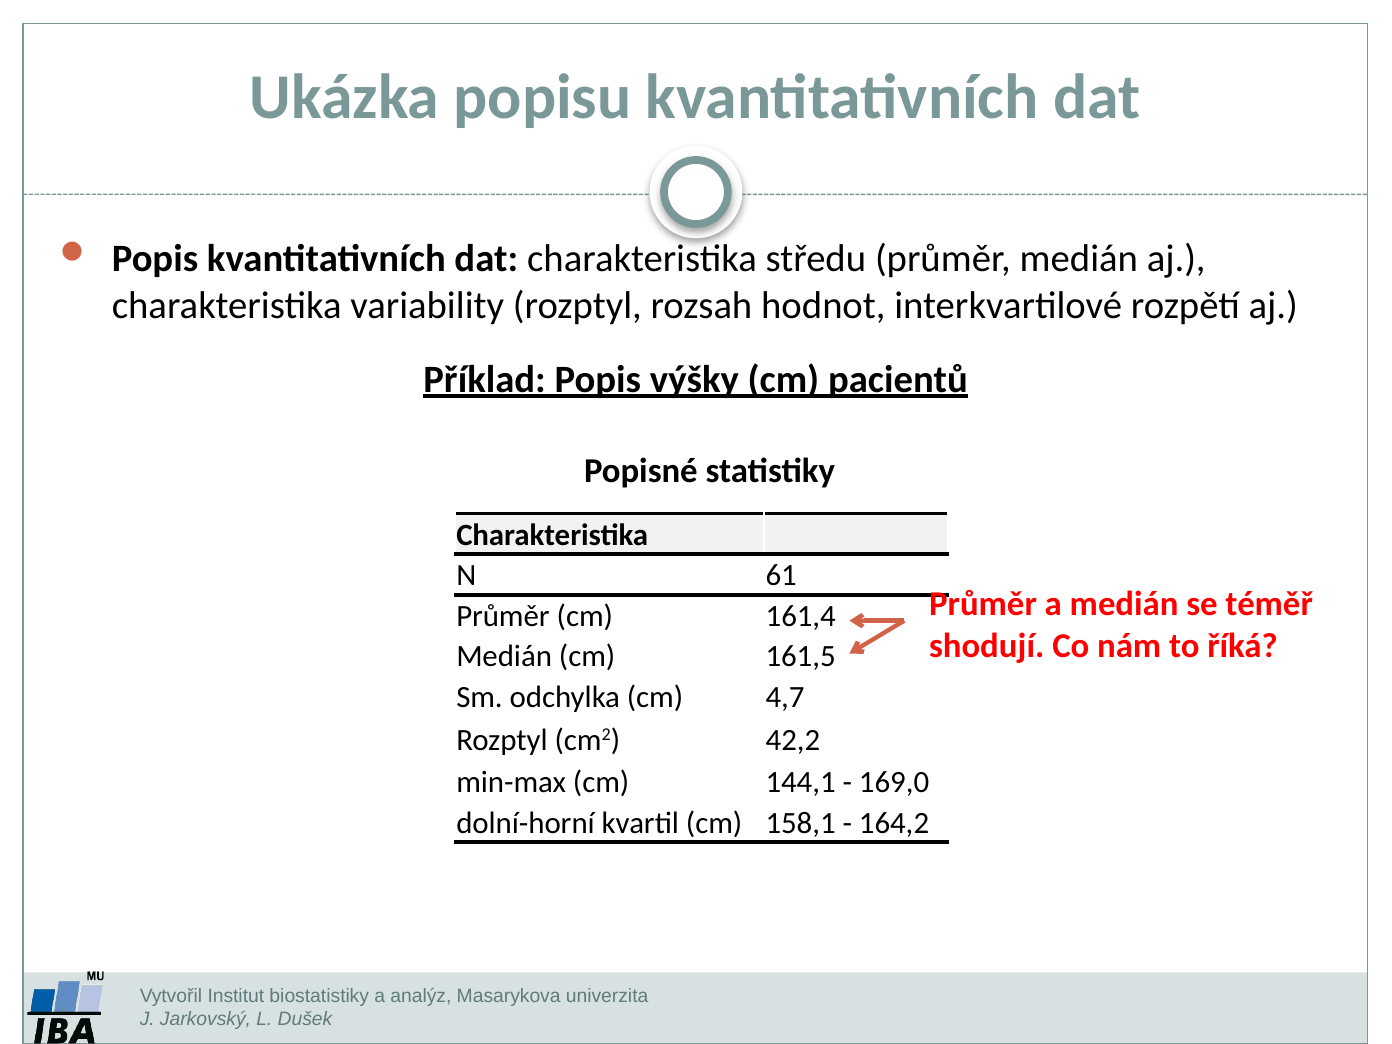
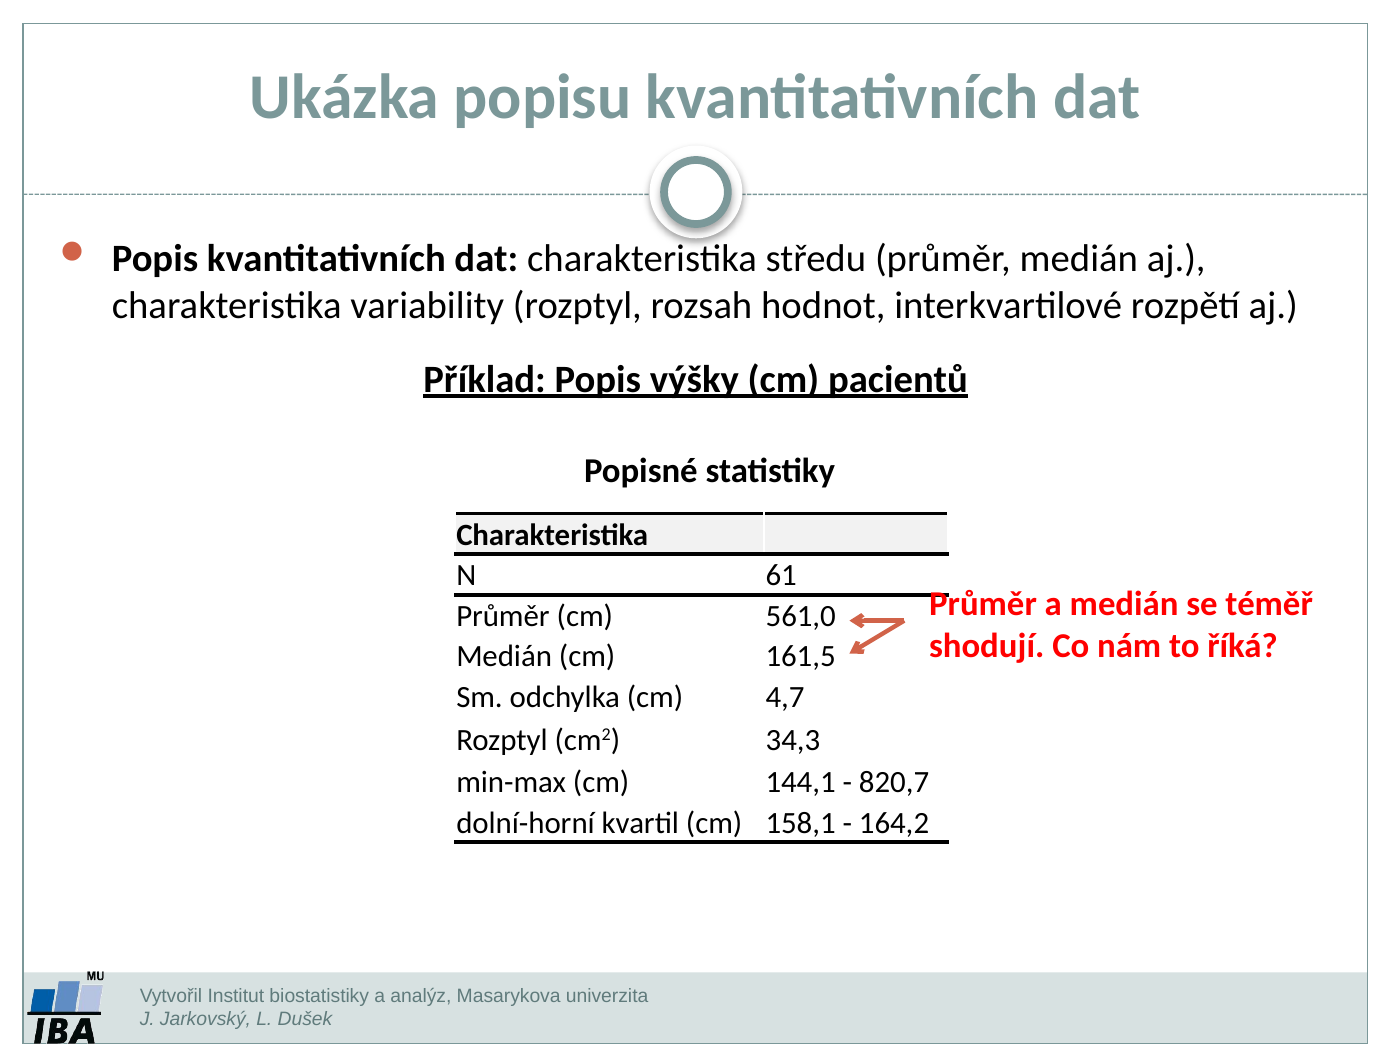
161,4: 161,4 -> 561,0
42,2: 42,2 -> 34,3
169,0: 169,0 -> 820,7
